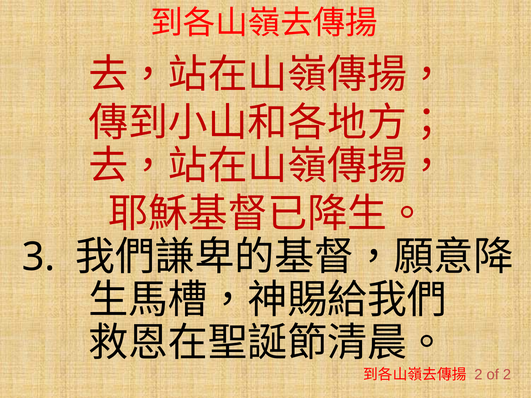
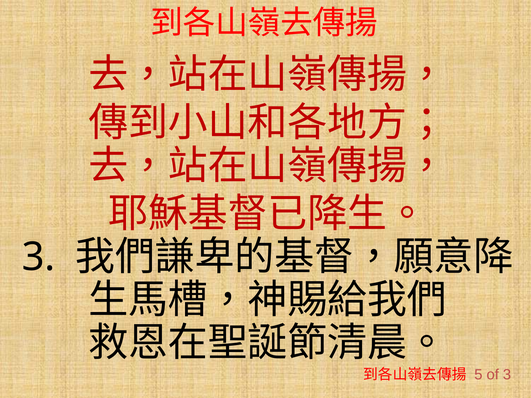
2 at (478, 375): 2 -> 5
of 2: 2 -> 3
